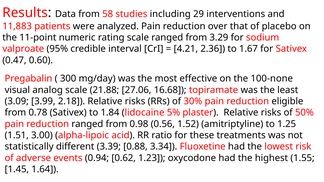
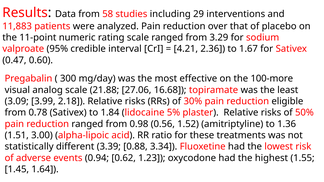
100-none: 100-none -> 100-more
1.25: 1.25 -> 1.36
